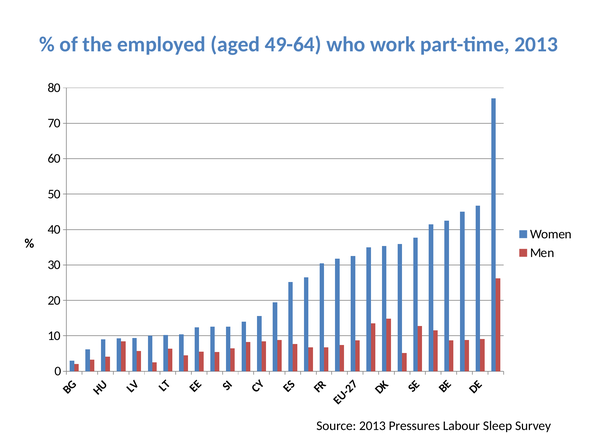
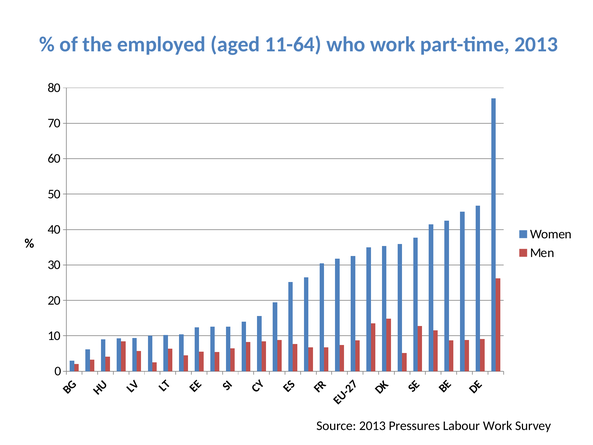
49-64: 49-64 -> 11-64
Labour Sleep: Sleep -> Work
